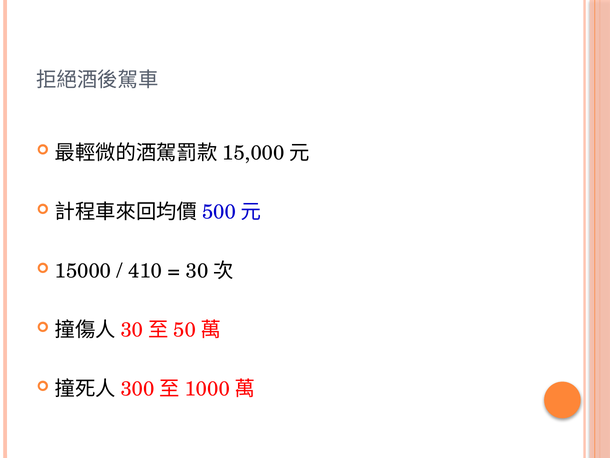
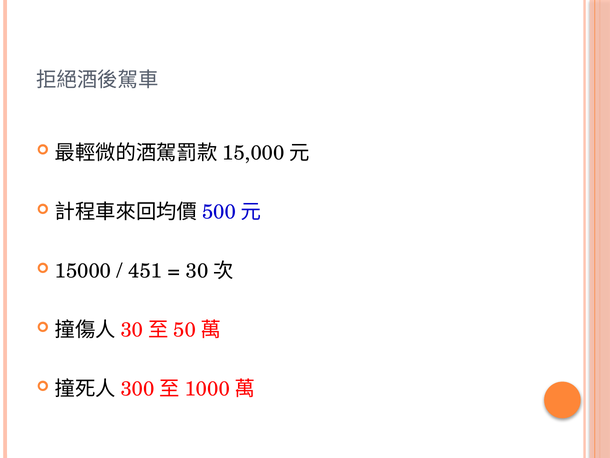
410: 410 -> 451
